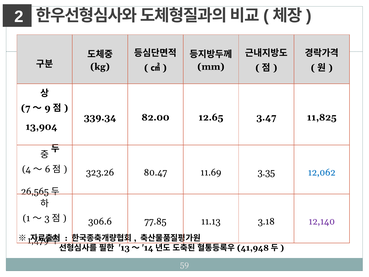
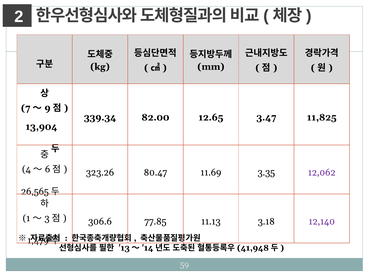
12,062 colour: blue -> purple
